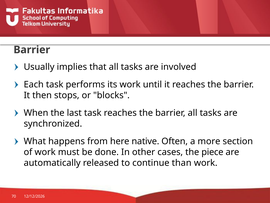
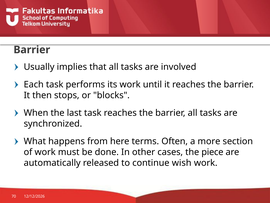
native: native -> terms
than: than -> wish
